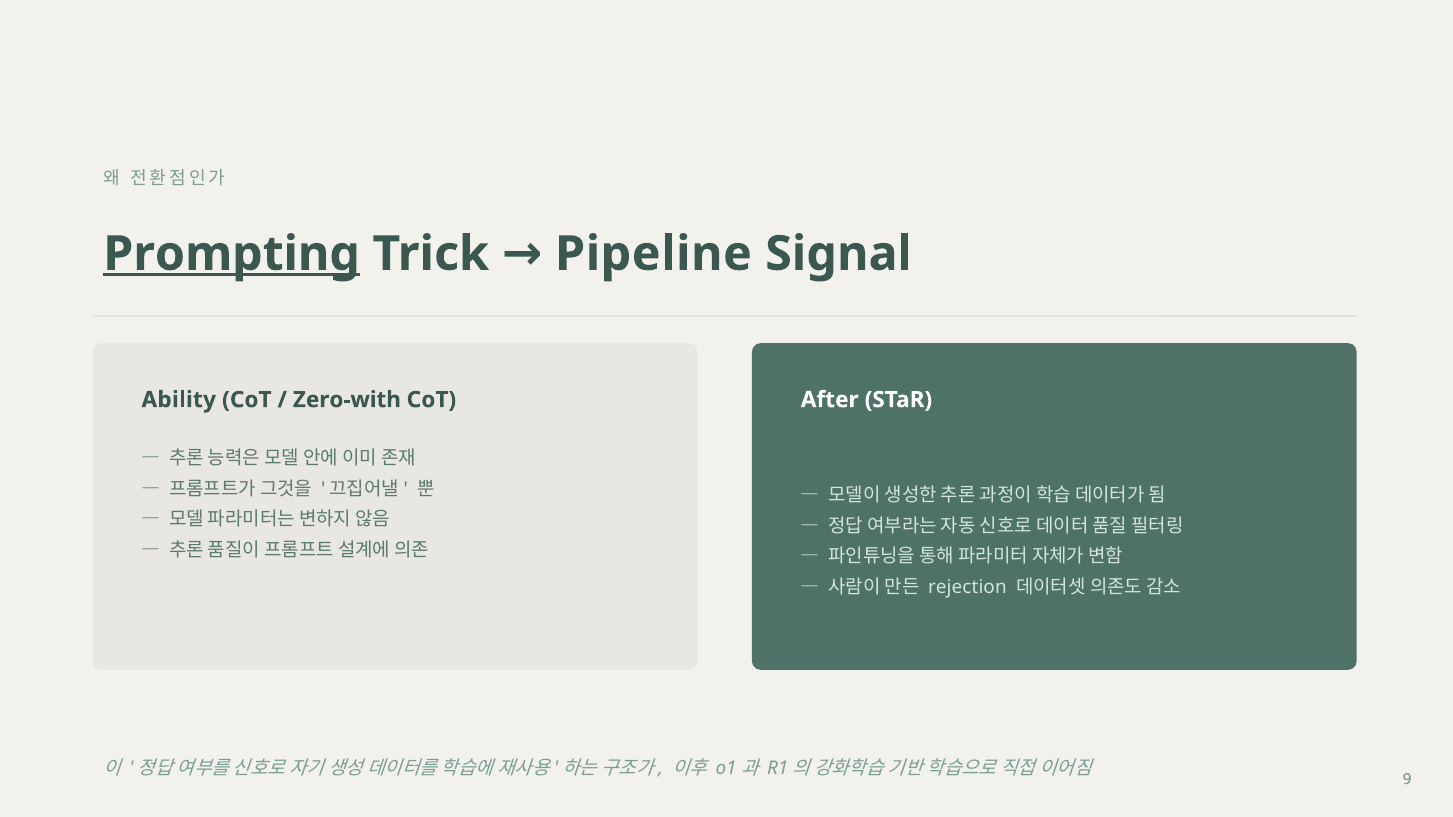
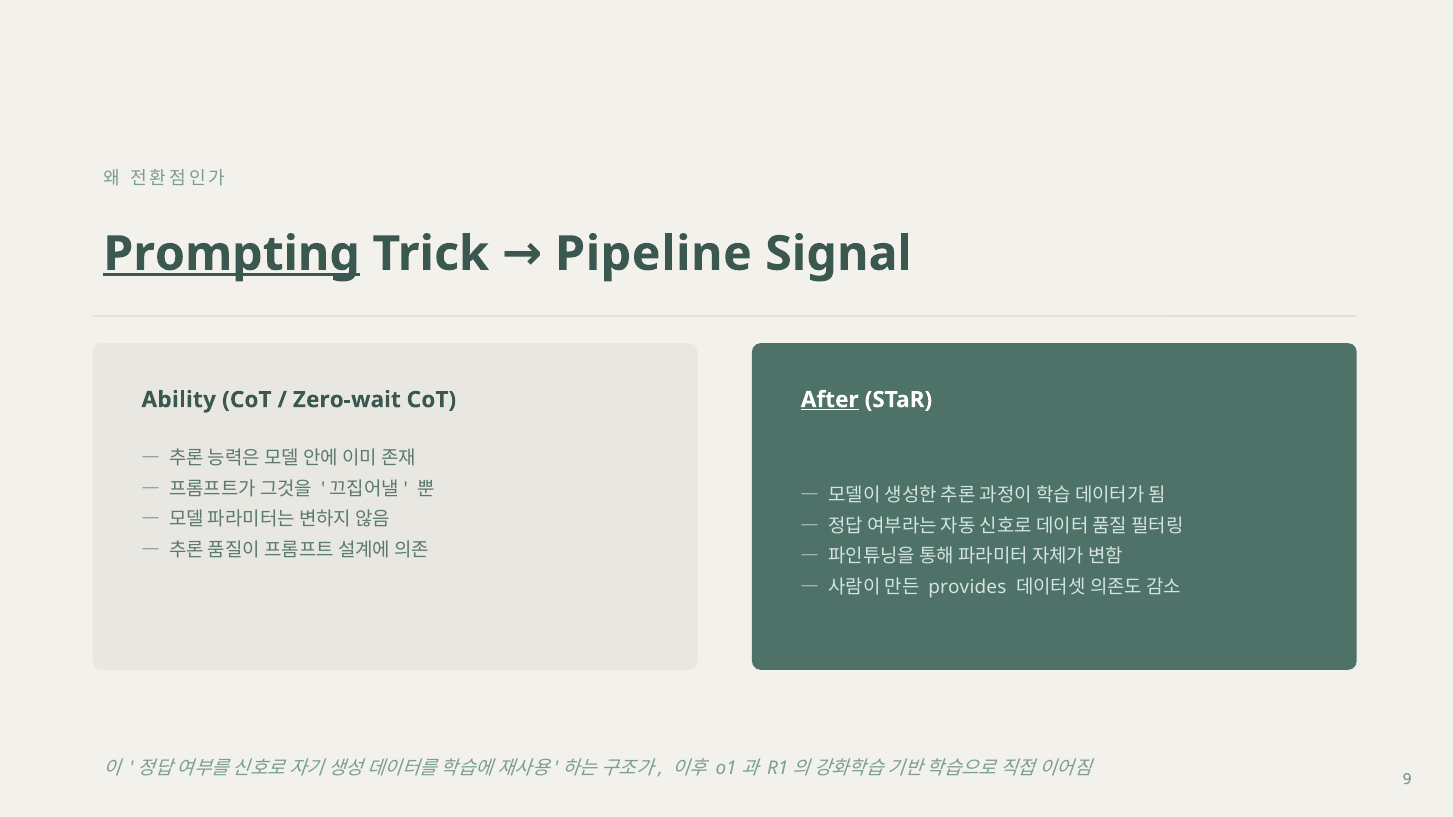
Zero-with: Zero-with -> Zero-wait
After underline: none -> present
rejection: rejection -> provides
